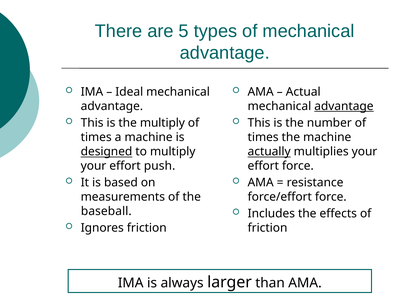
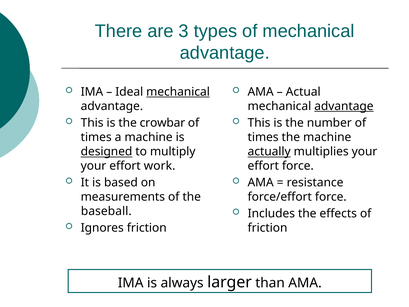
5: 5 -> 3
mechanical at (178, 92) underline: none -> present
the multiply: multiply -> crowbar
push: push -> work
